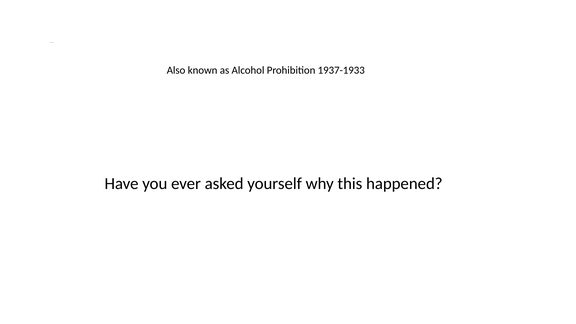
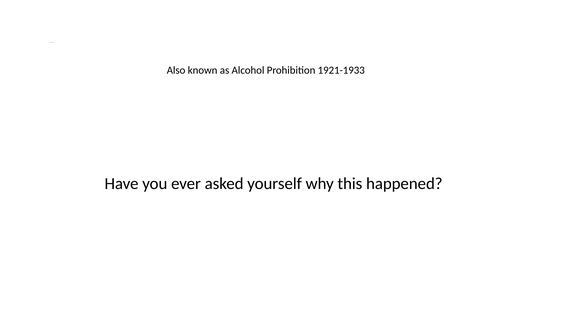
1937-1933: 1937-1933 -> 1921-1933
